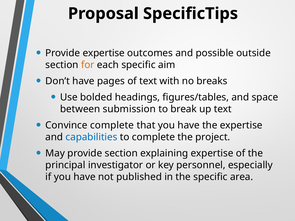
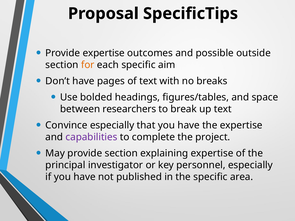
submission: submission -> researchers
Convince complete: complete -> especially
capabilities colour: blue -> purple
